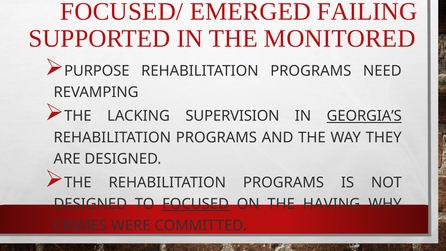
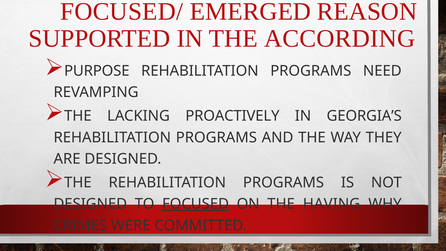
FAILING: FAILING -> REASON
MONITORED: MONITORED -> ACCORDING
SUPERVISION: SUPERVISION -> PROACTIVELY
GEORGIA’S underline: present -> none
